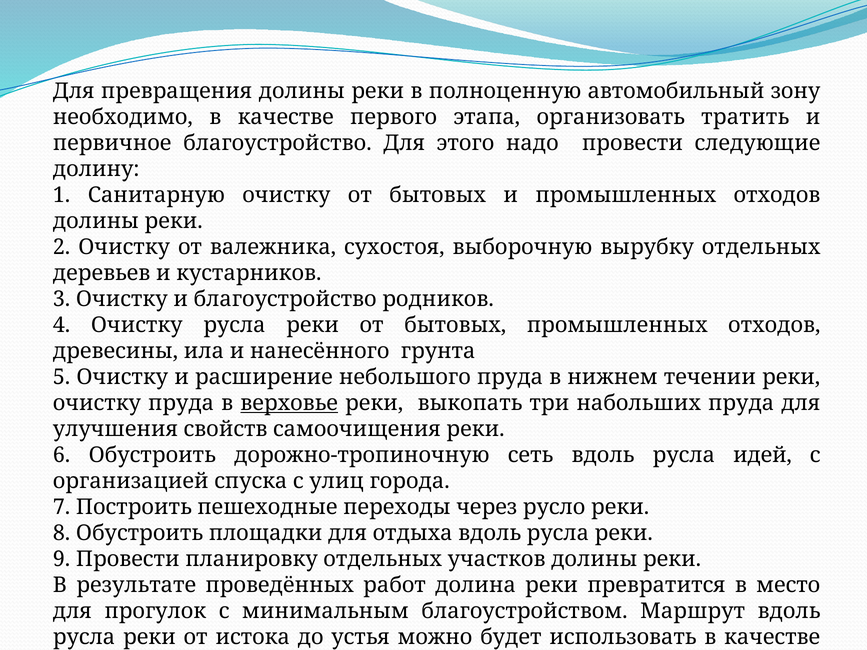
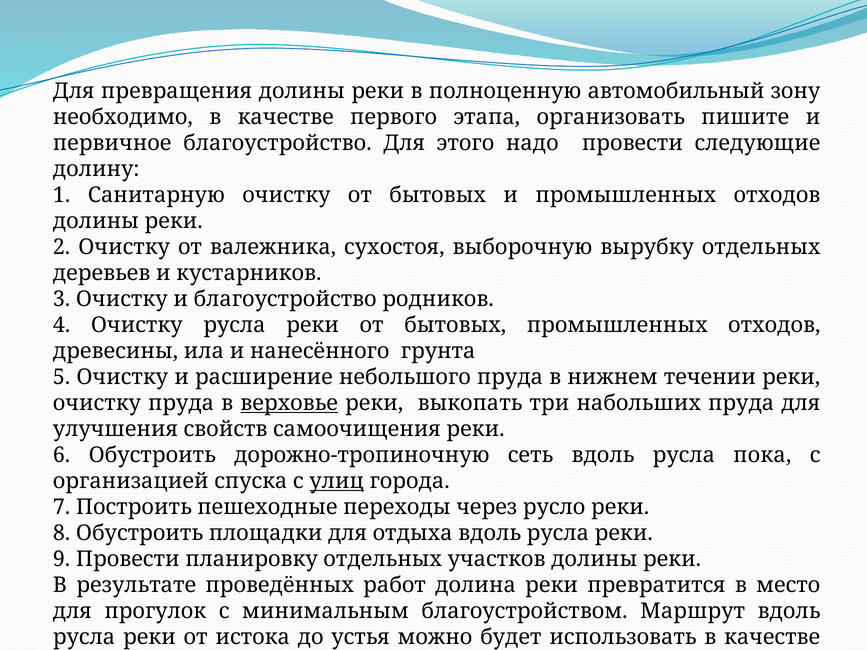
тратить: тратить -> пишите
идей: идей -> пока
улиц underline: none -> present
